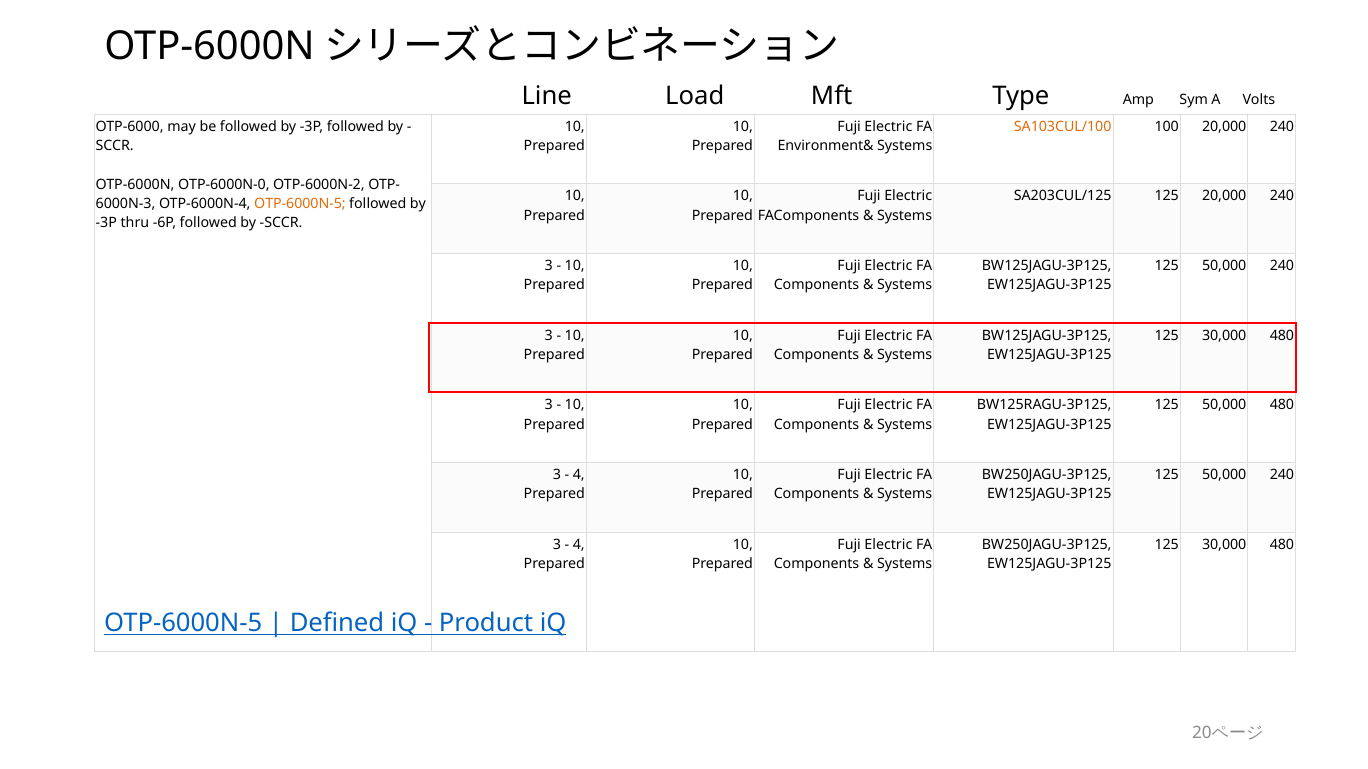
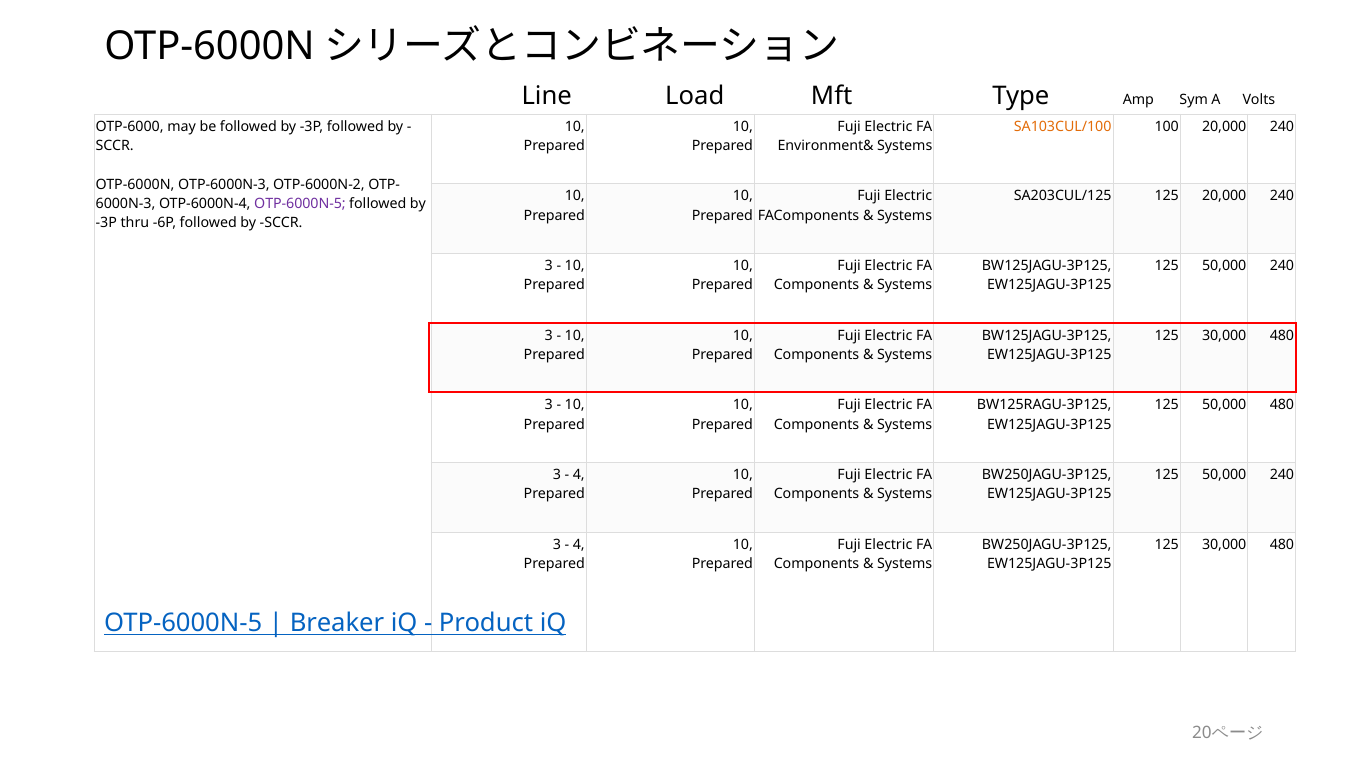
OTP-6000N-0: OTP-6000N-0 -> OTP-6000N-3
OTP-6000N-5 at (300, 204) colour: orange -> purple
Defined: Defined -> Breaker
